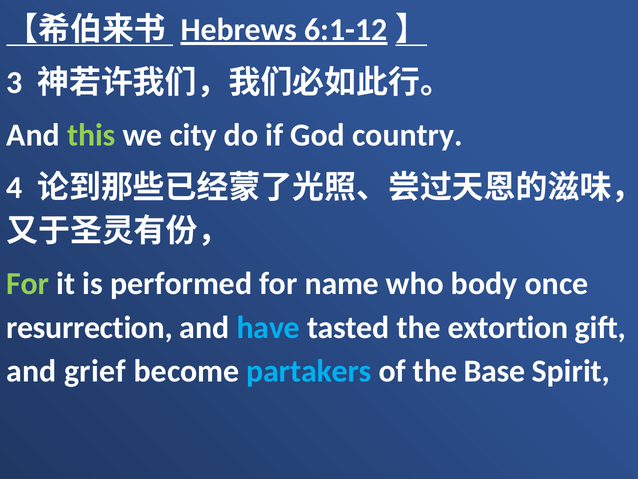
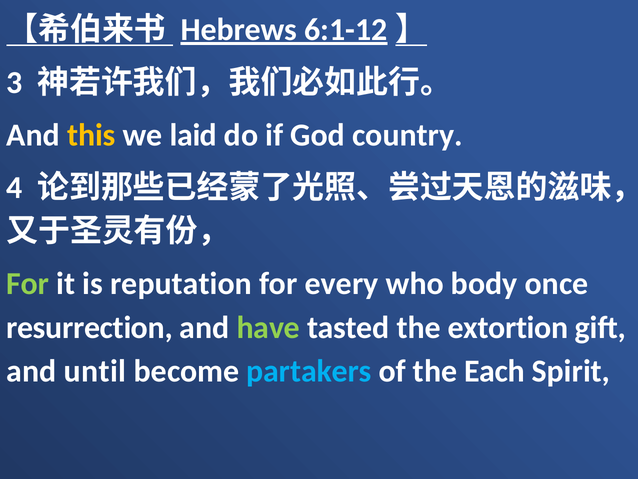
this colour: light green -> yellow
city: city -> laid
performed: performed -> reputation
name: name -> every
have colour: light blue -> light green
grief: grief -> until
Base: Base -> Each
